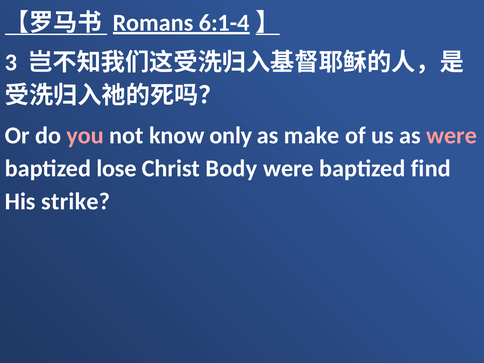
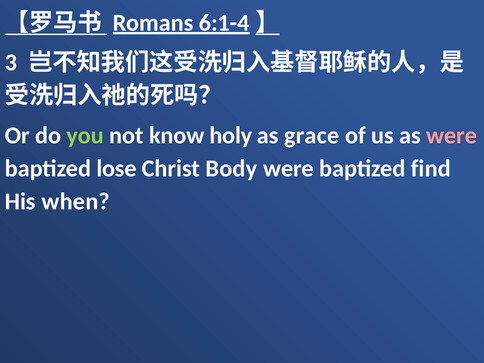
you colour: pink -> light green
only: only -> holy
make: make -> grace
strike: strike -> when
